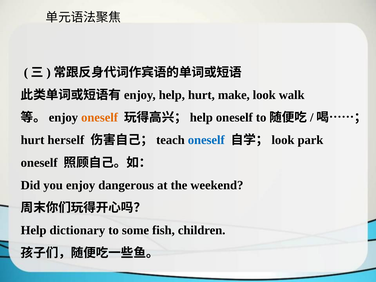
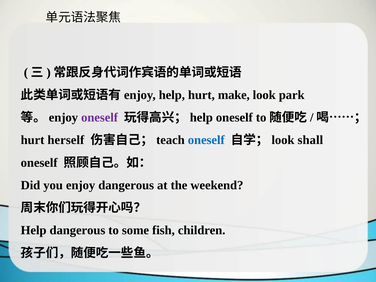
walk: walk -> park
oneself at (100, 118) colour: orange -> purple
park: park -> shall
Help dictionary: dictionary -> dangerous
